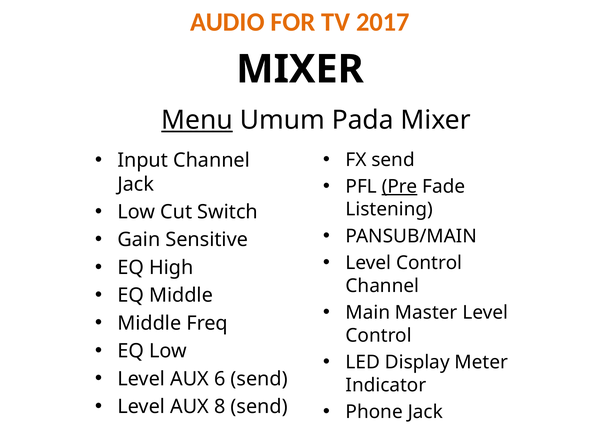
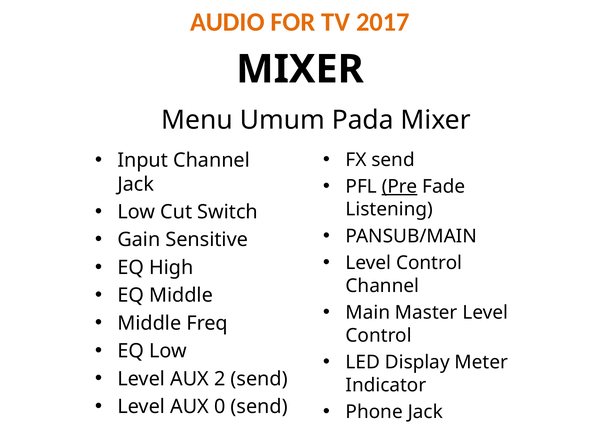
Menu underline: present -> none
6: 6 -> 2
8: 8 -> 0
